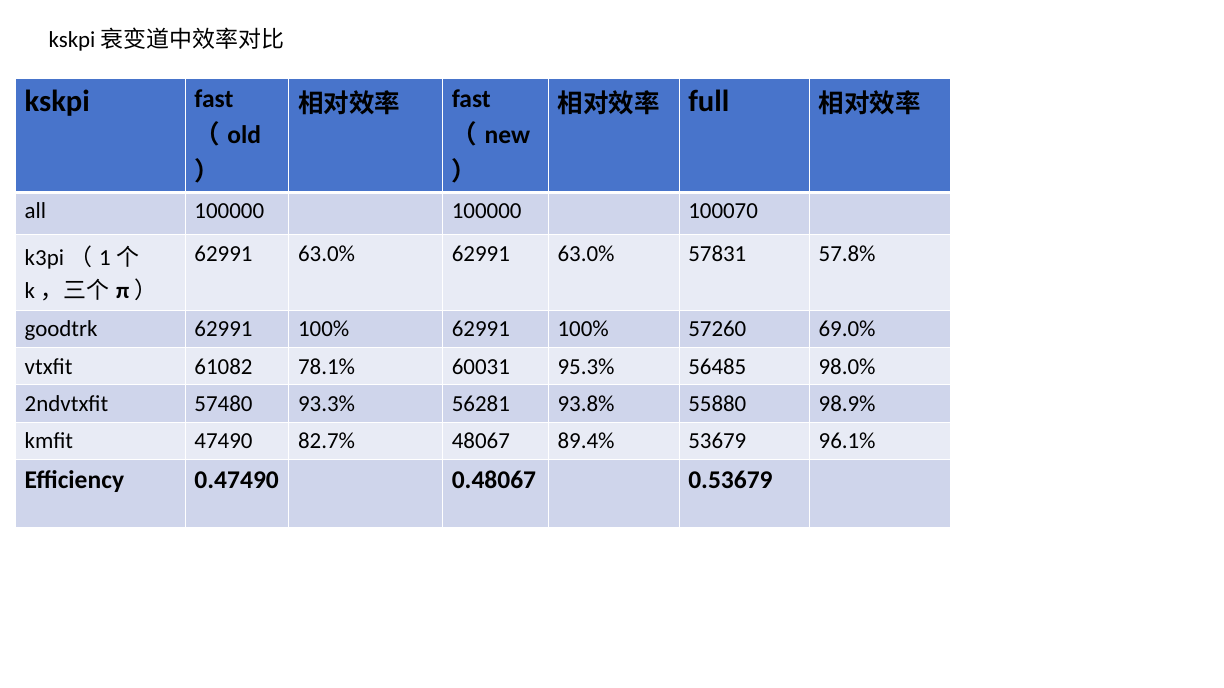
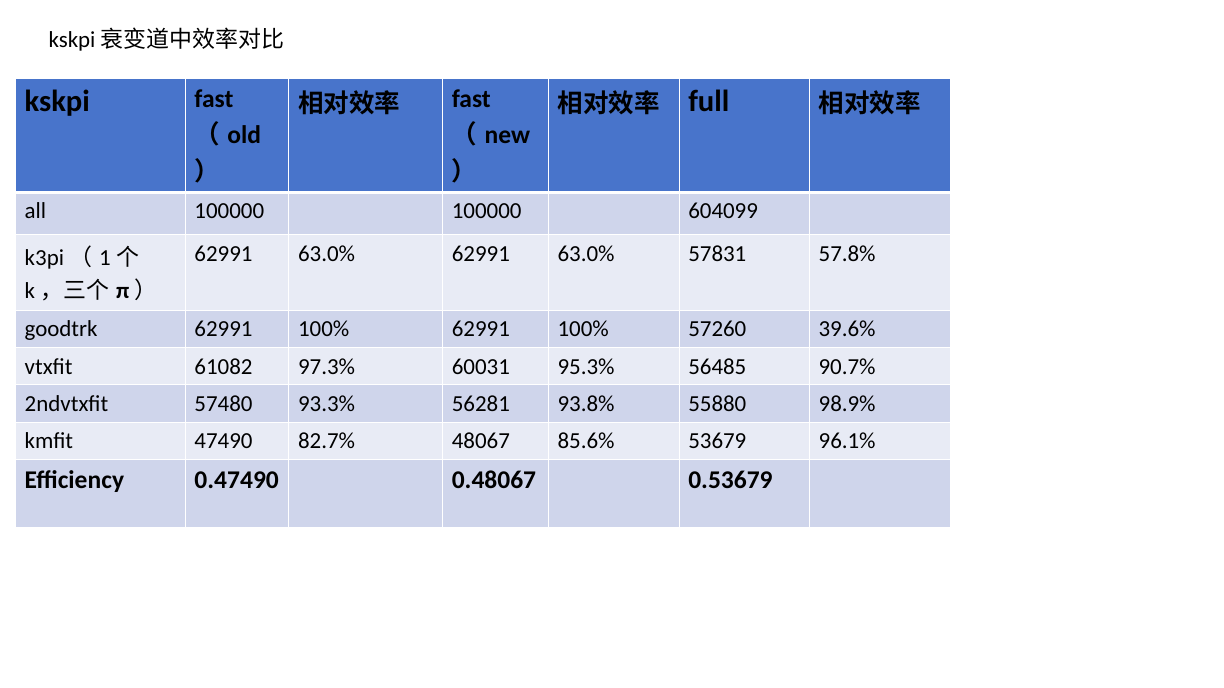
100070: 100070 -> 604099
69.0%: 69.0% -> 39.6%
78.1%: 78.1% -> 97.3%
98.0%: 98.0% -> 90.7%
89.4%: 89.4% -> 85.6%
